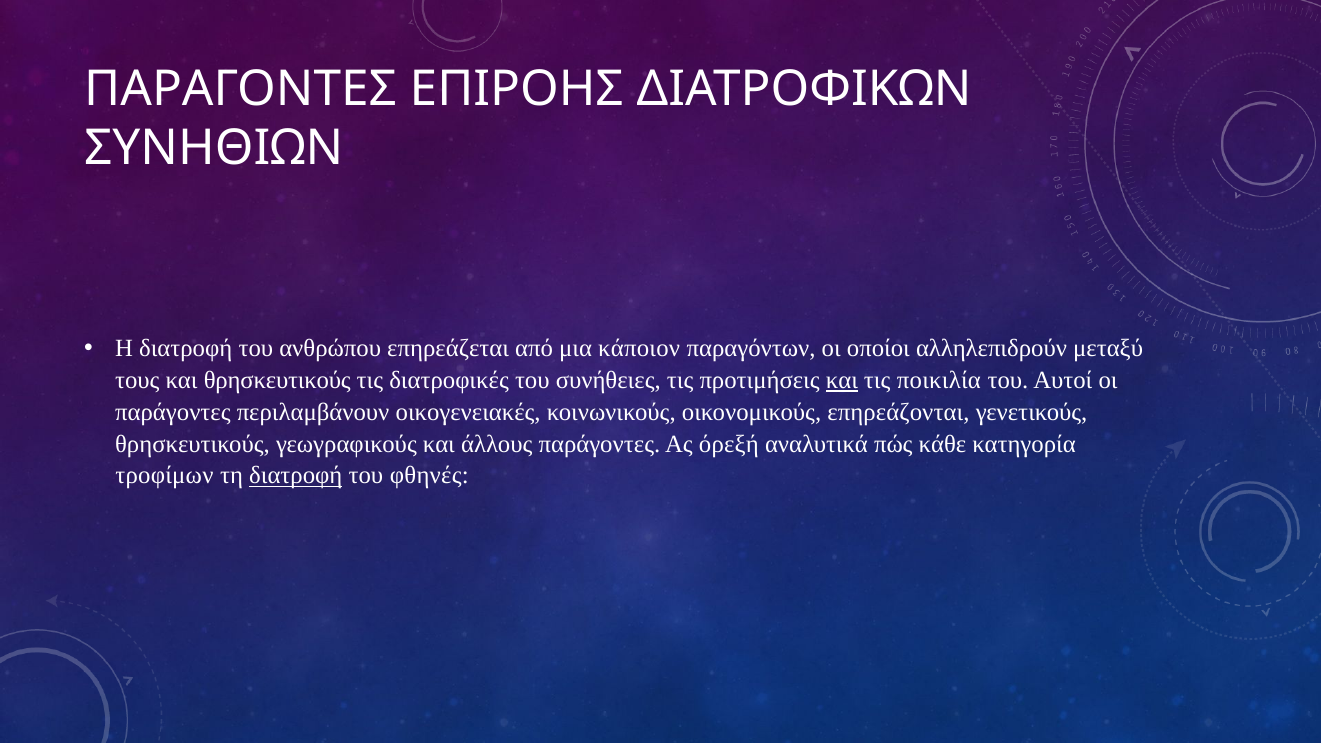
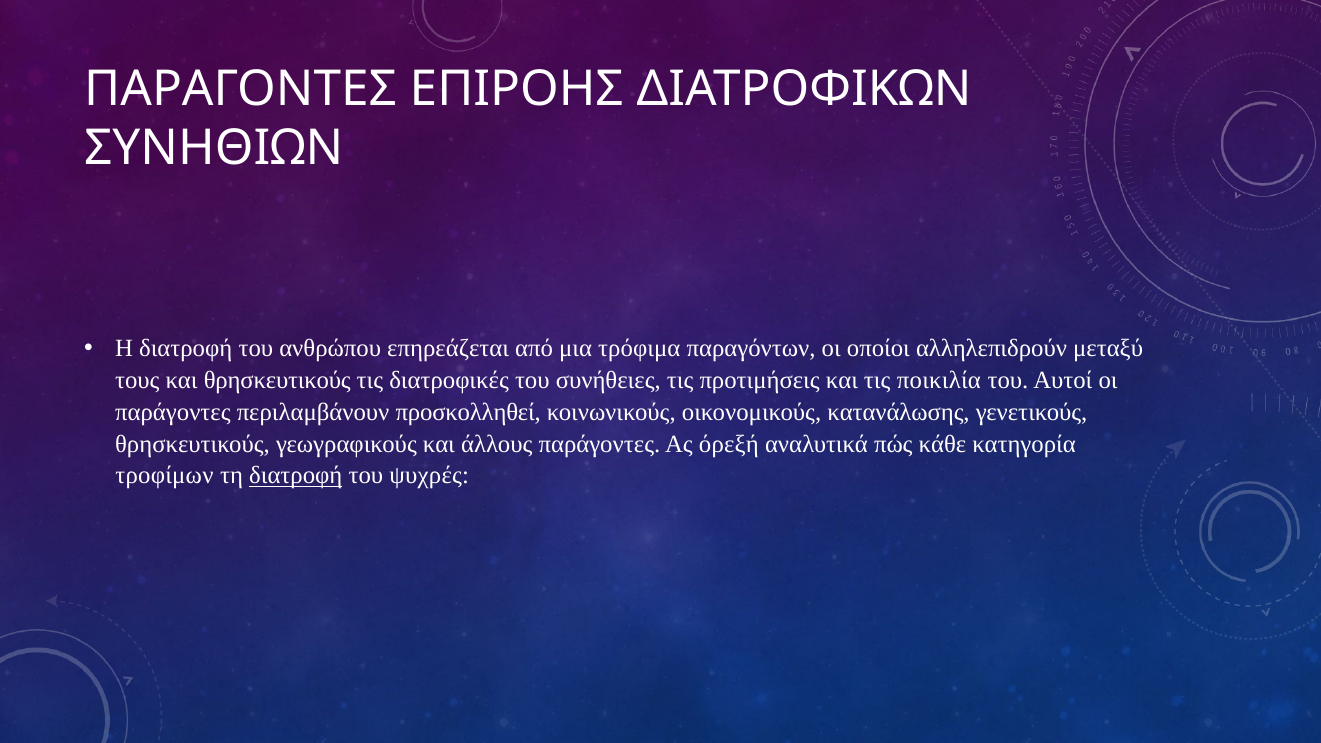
κάποιον: κάποιον -> τρόφιμα
και at (842, 380) underline: present -> none
οικογενειακές: οικογενειακές -> προσκολληθεί
επηρεάζονται: επηρεάζονται -> κατανάλωσης
φθηνές: φθηνές -> ψυχρές
